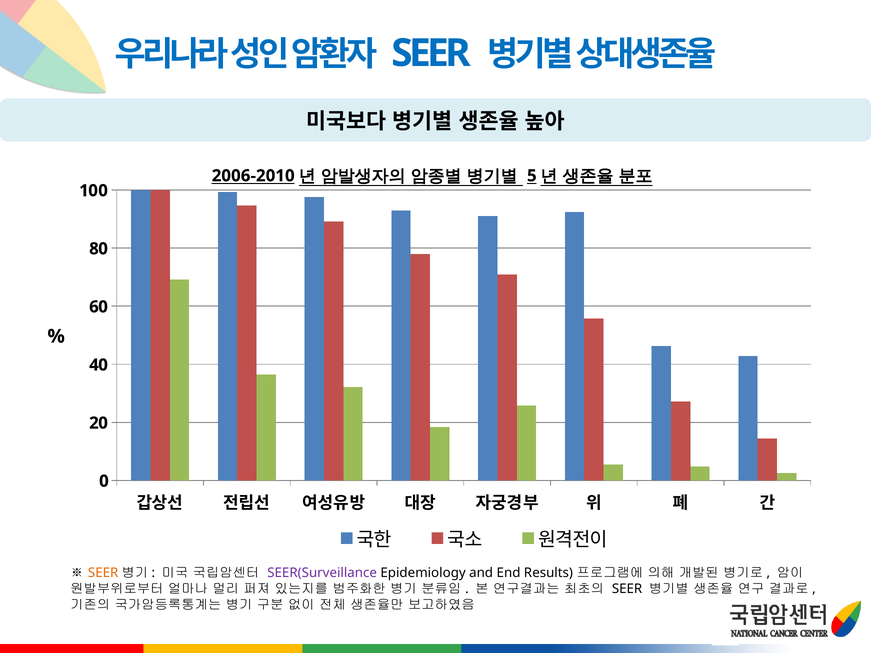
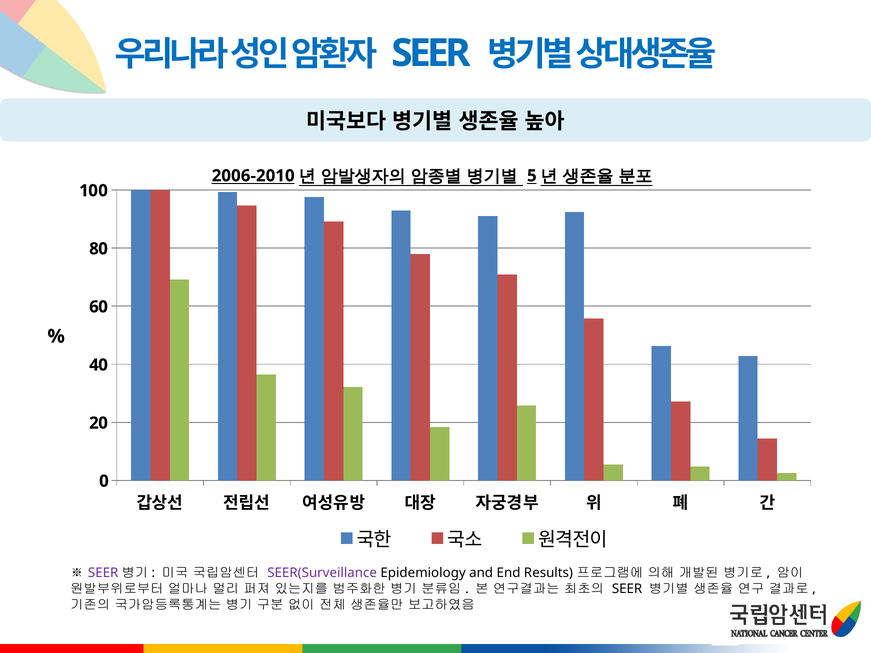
SEER at (103, 573) colour: orange -> purple
